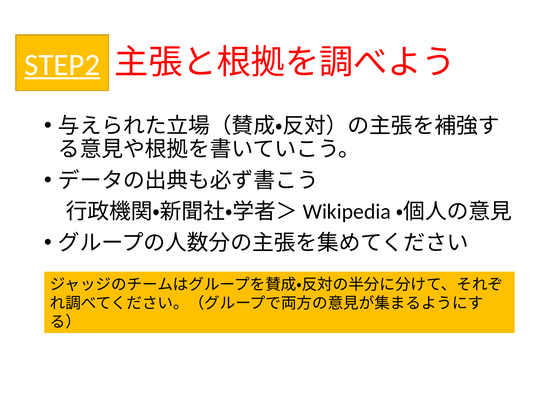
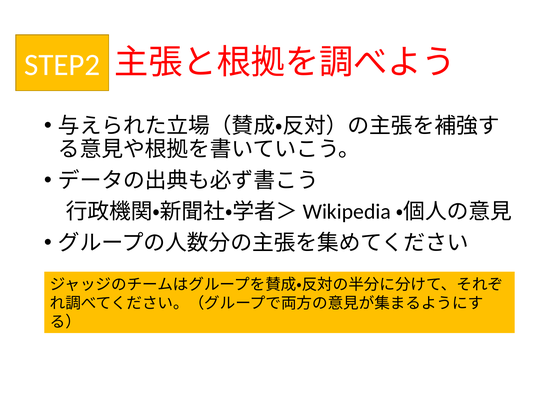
STEP2 underline: present -> none
